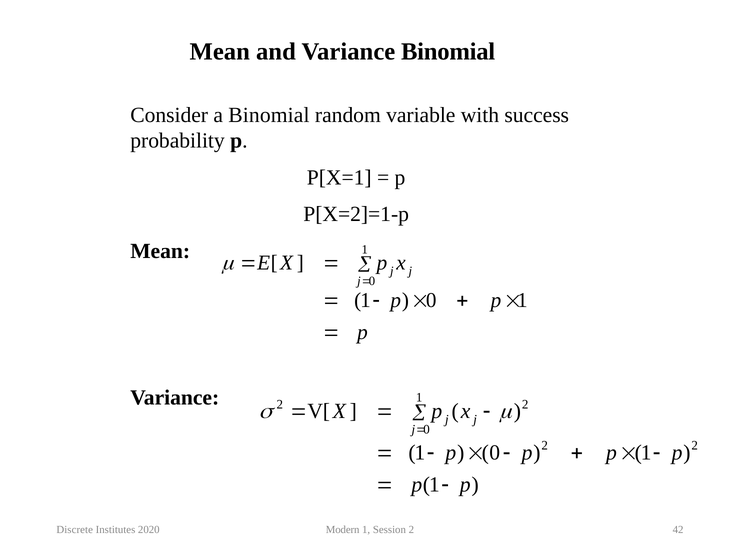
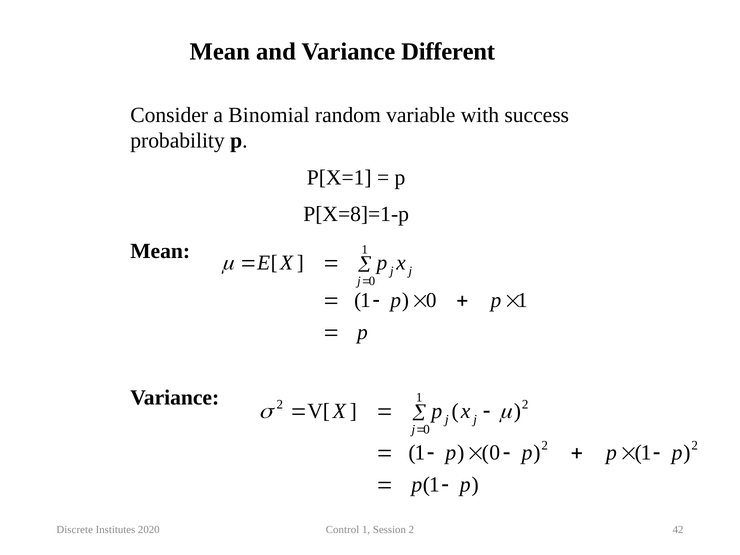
Variance Binomial: Binomial -> Different
P[X=2]=1-p: P[X=2]=1-p -> P[X=8]=1-p
Modern: Modern -> Control
